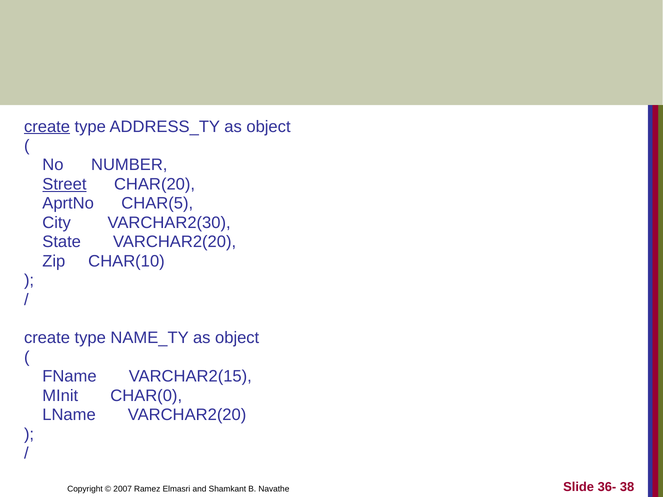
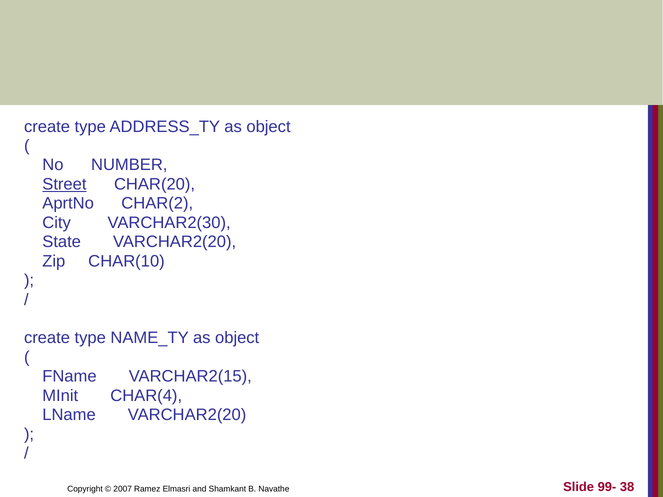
create at (47, 127) underline: present -> none
CHAR(5: CHAR(5 -> CHAR(2
CHAR(0: CHAR(0 -> CHAR(4
36-: 36- -> 99-
